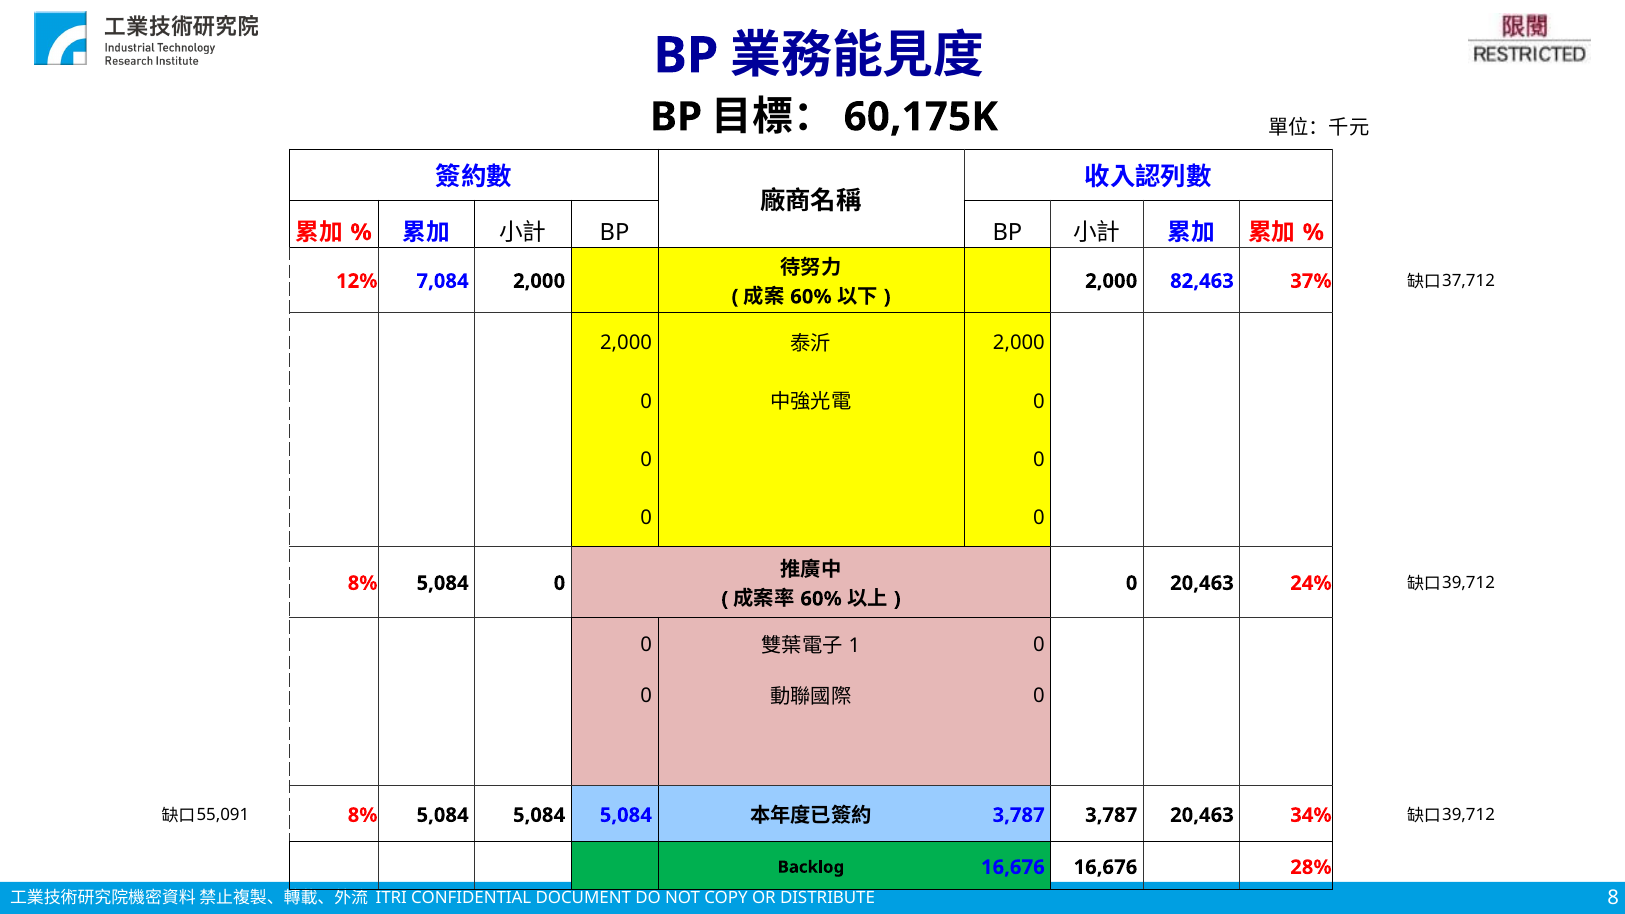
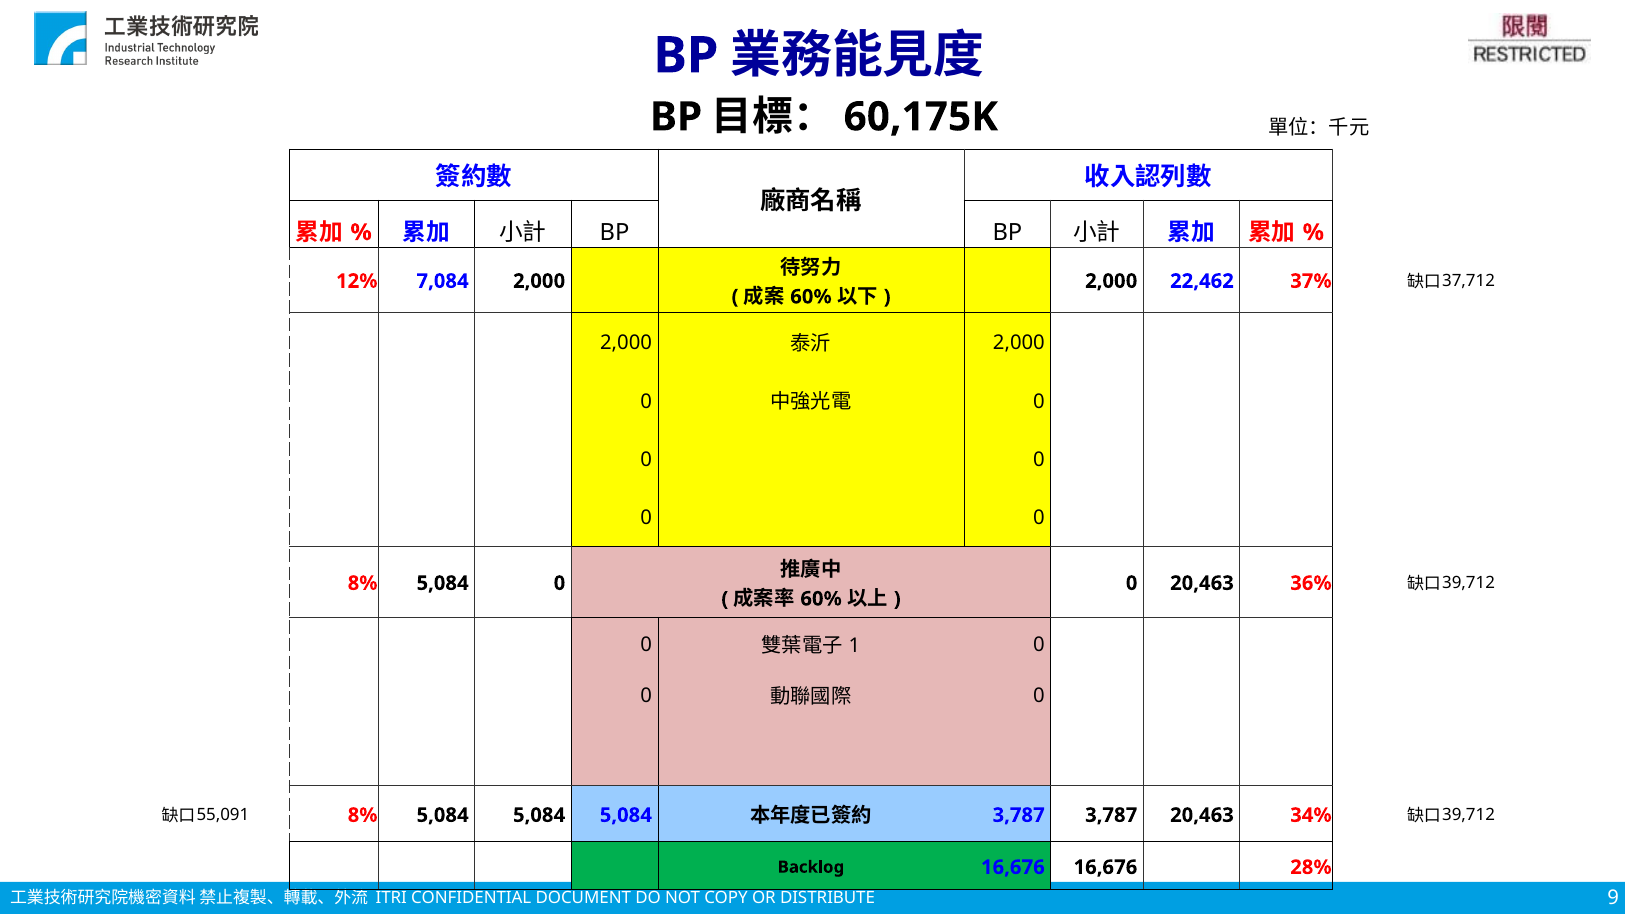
82,463: 82,463 -> 22,462
24%: 24% -> 36%
8: 8 -> 9
